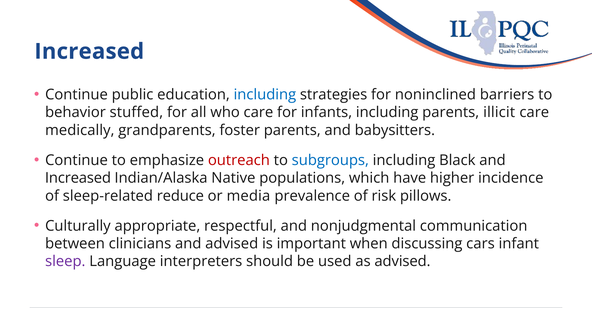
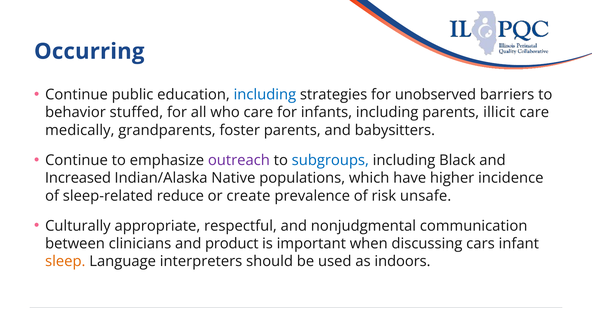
Increased at (89, 51): Increased -> Occurring
noninclined: noninclined -> unobserved
outreach colour: red -> purple
media: media -> create
pillows: pillows -> unsafe
and advised: advised -> product
sleep colour: purple -> orange
as advised: advised -> indoors
